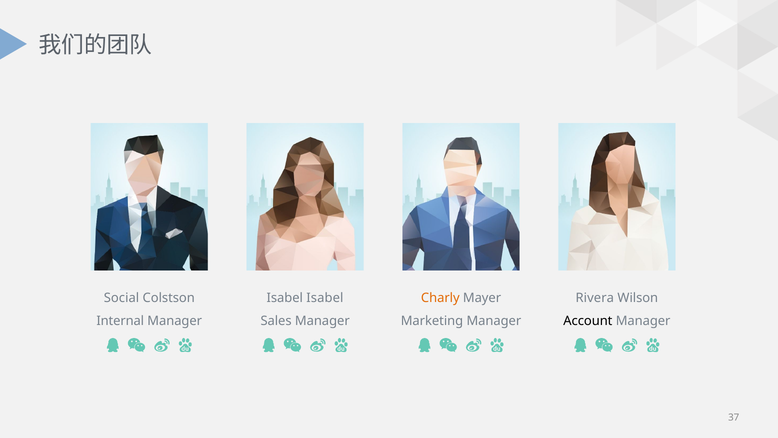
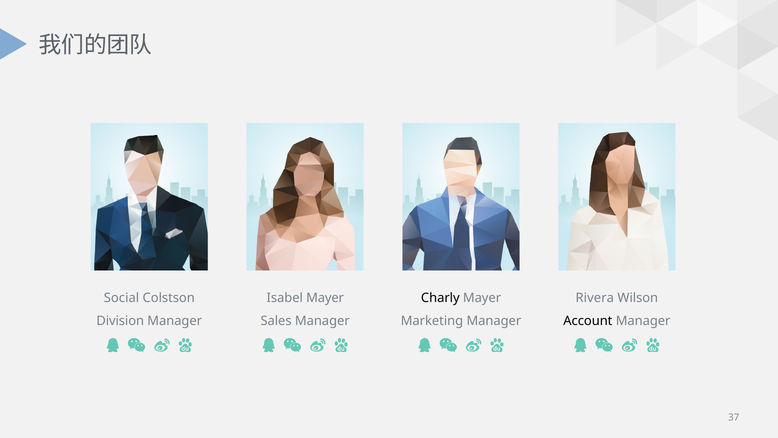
Isabel Isabel: Isabel -> Mayer
Charly colour: orange -> black
Internal: Internal -> Division
